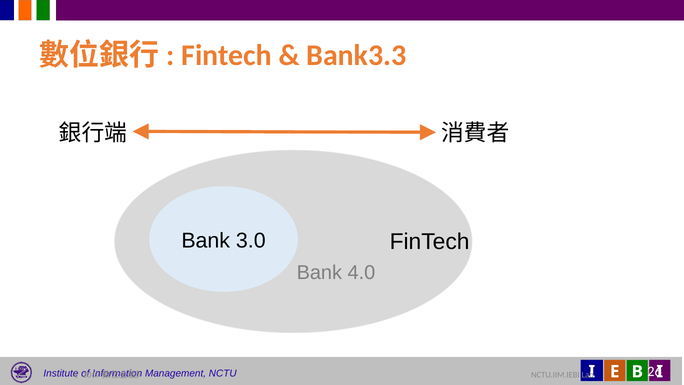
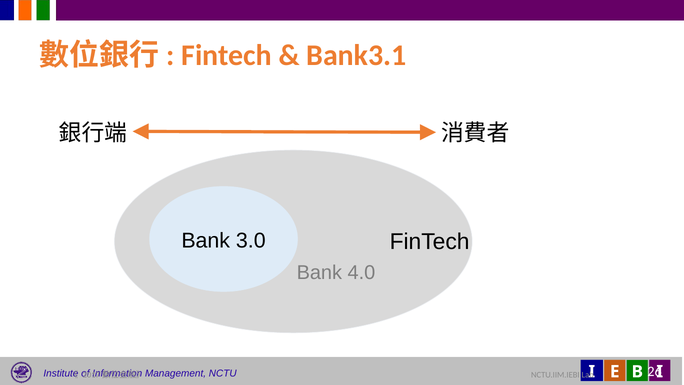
Bank3.3: Bank3.3 -> Bank3.1
